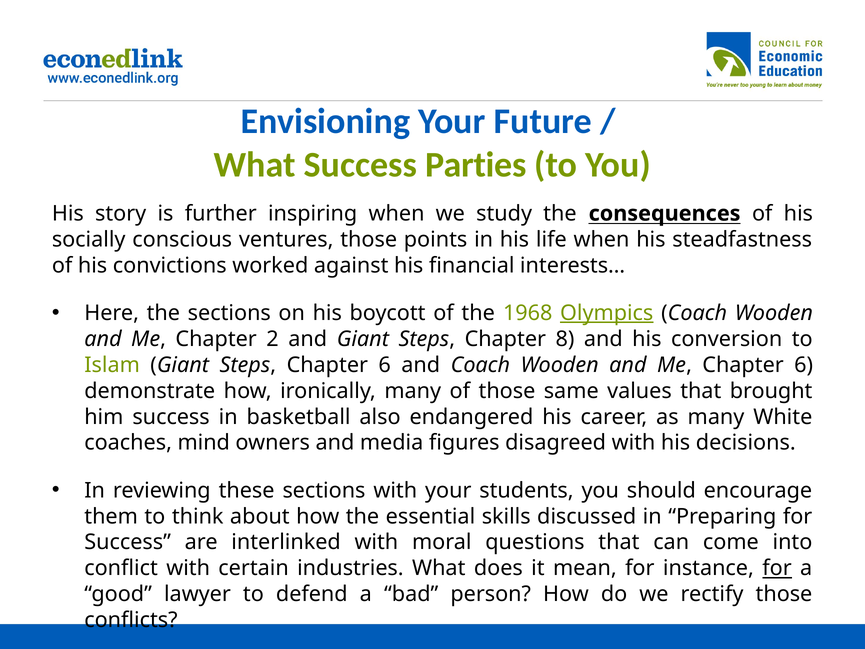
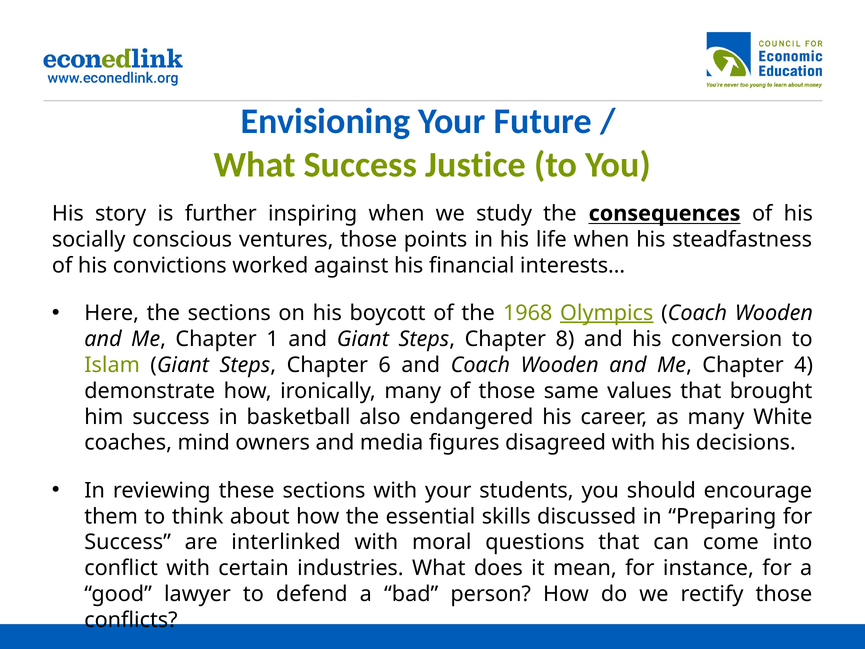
Parties: Parties -> Justice
2: 2 -> 1
Me Chapter 6: 6 -> 4
for at (777, 568) underline: present -> none
